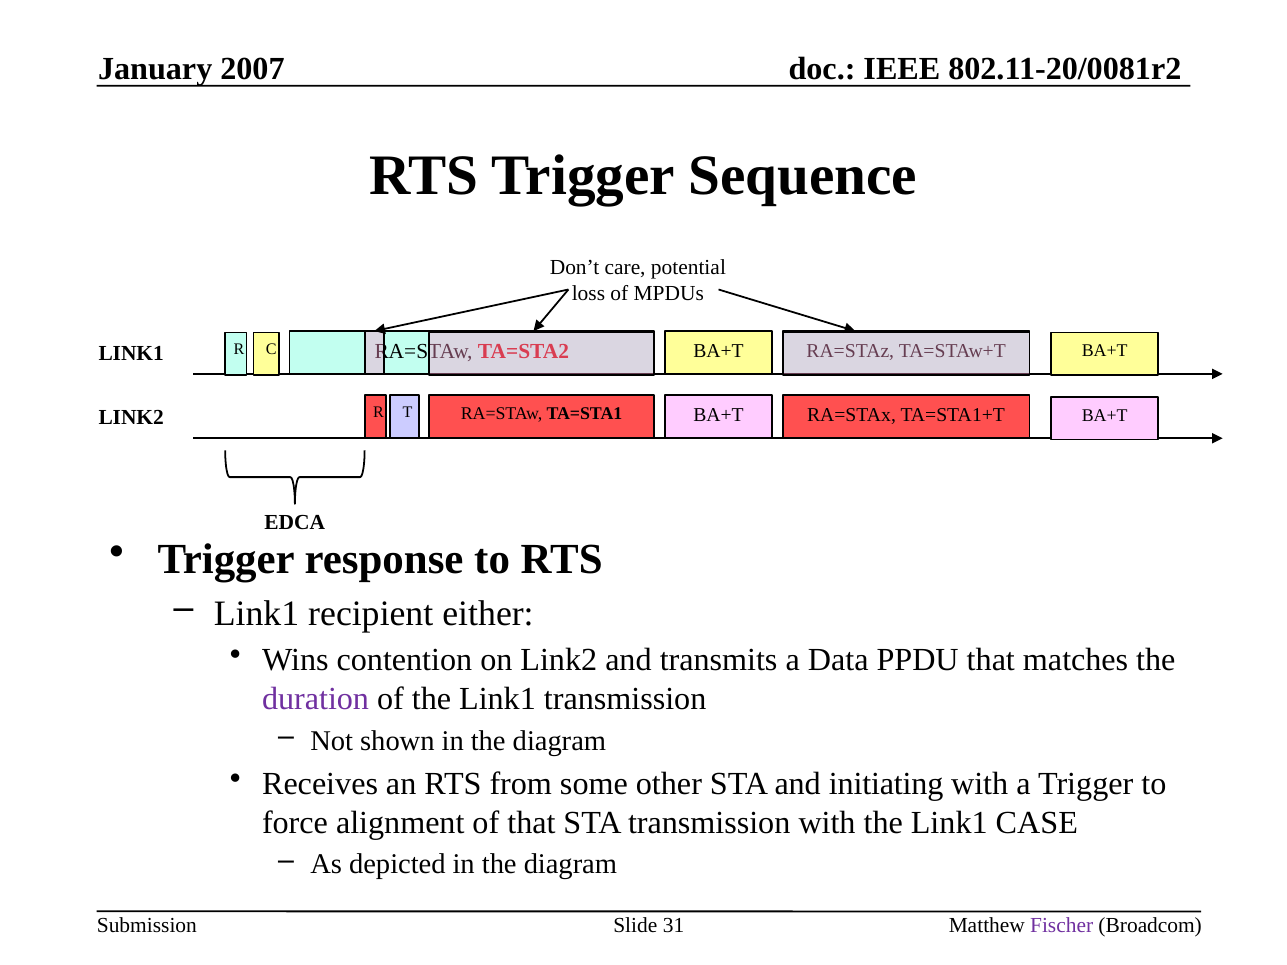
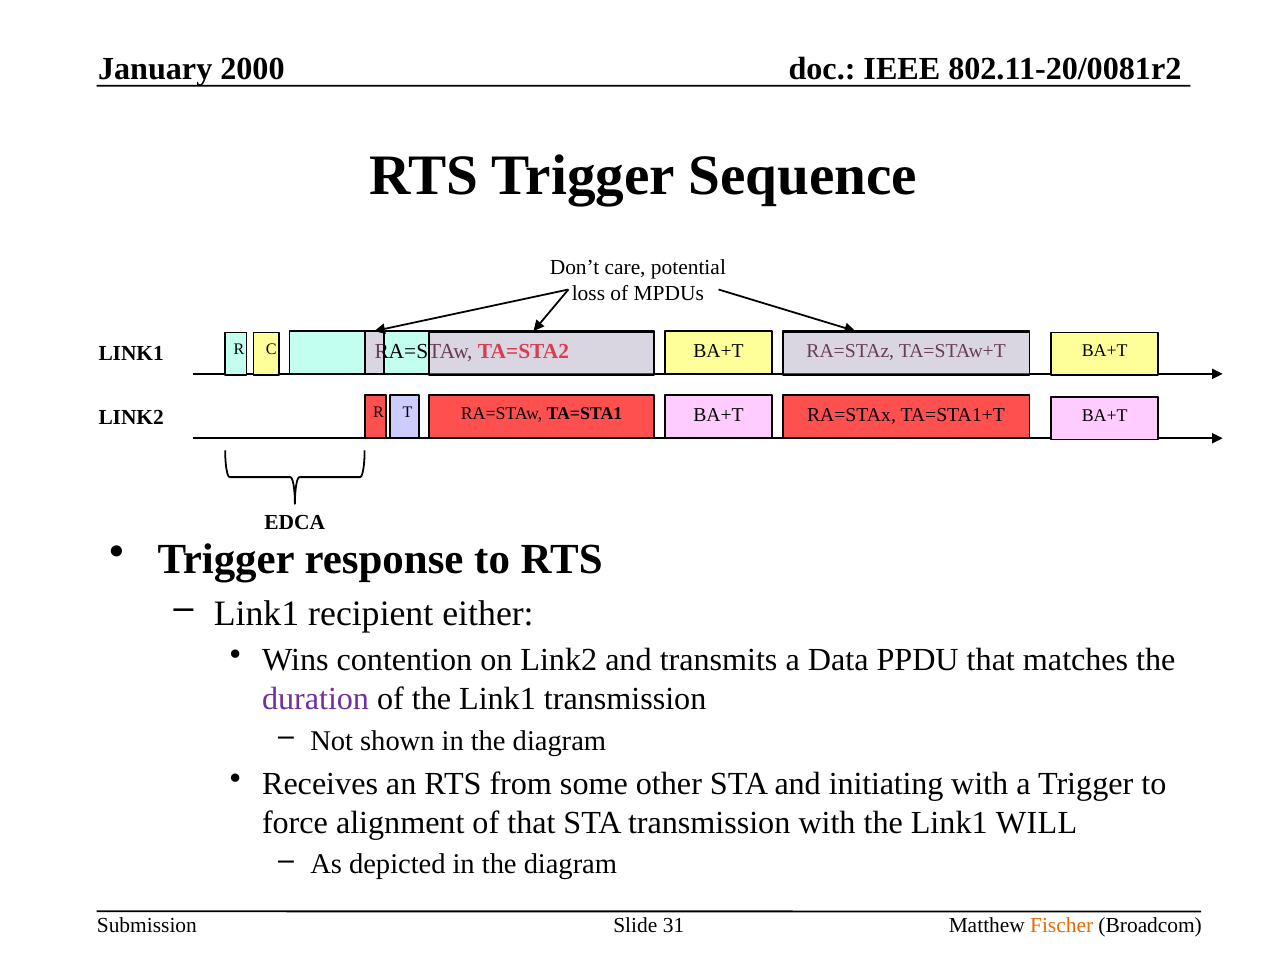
2007: 2007 -> 2000
CASE: CASE -> WILL
Fischer colour: purple -> orange
